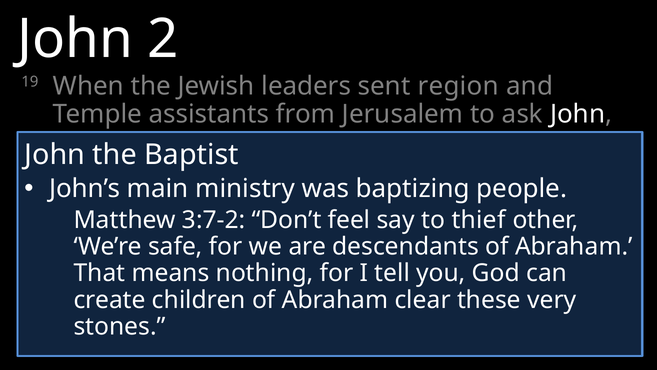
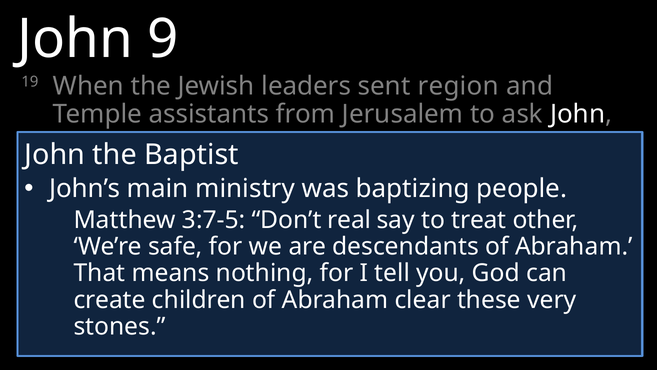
2: 2 -> 9
3:7-2: 3:7-2 -> 3:7-5
feel: feel -> real
thief: thief -> treat
